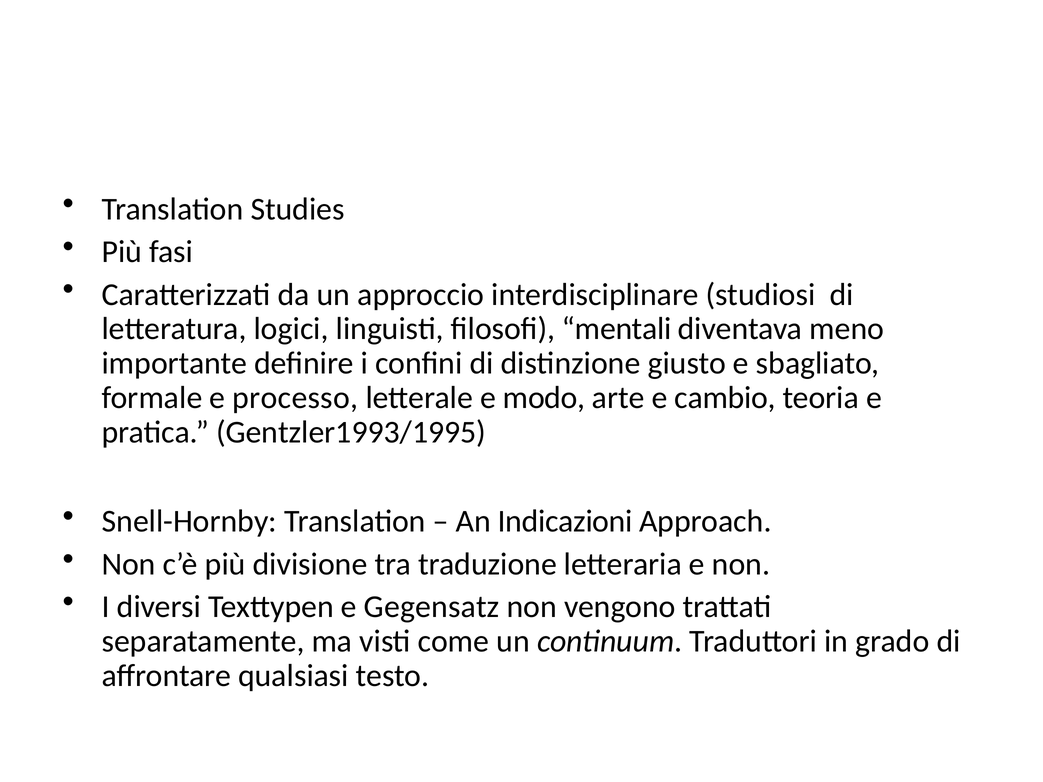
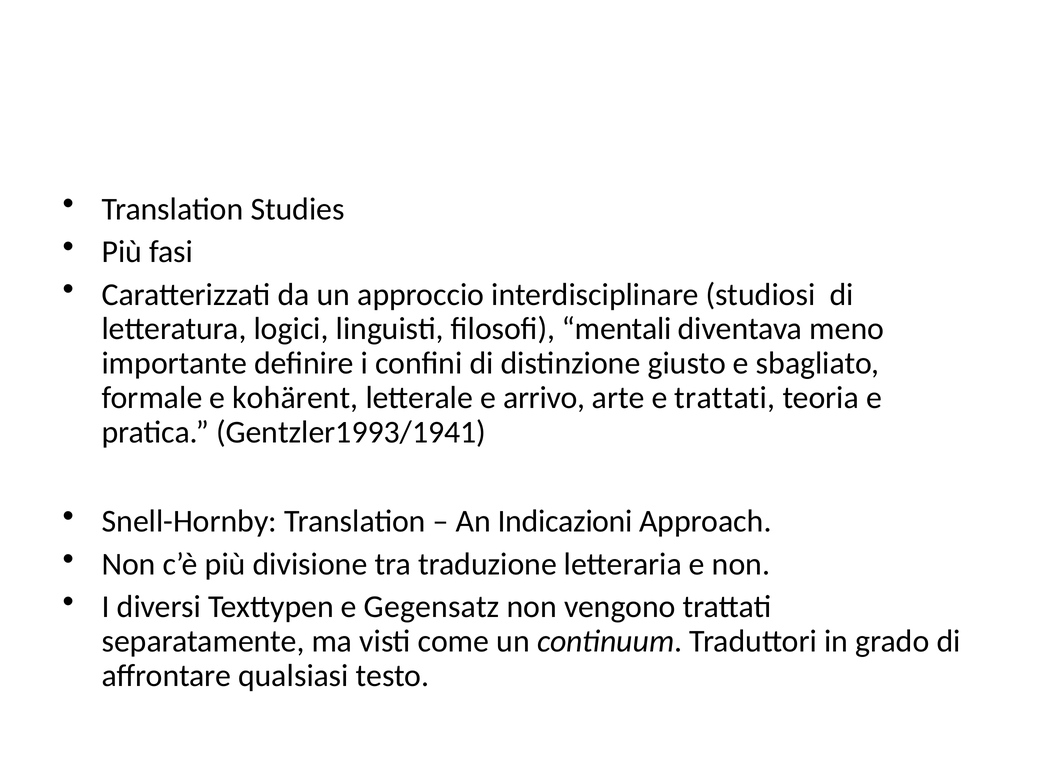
processo: processo -> kohärent
modo: modo -> arrivo
e cambio: cambio -> trattati
Gentzler1993/1995: Gentzler1993/1995 -> Gentzler1993/1941
